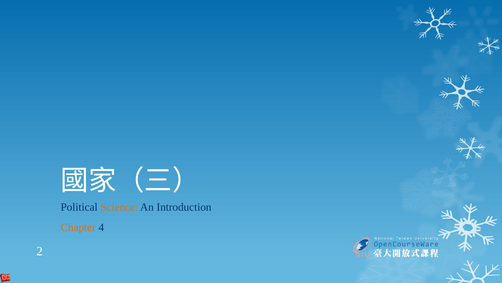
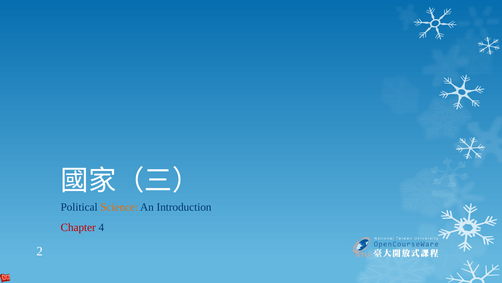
Chapter colour: orange -> red
